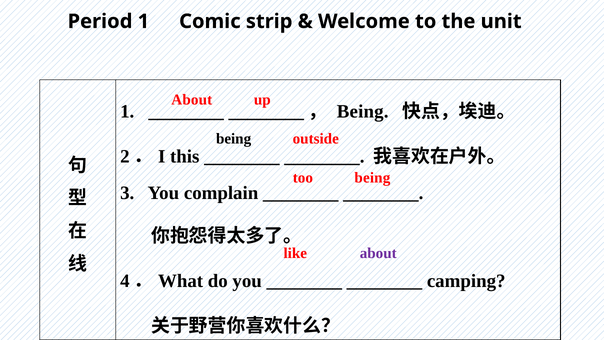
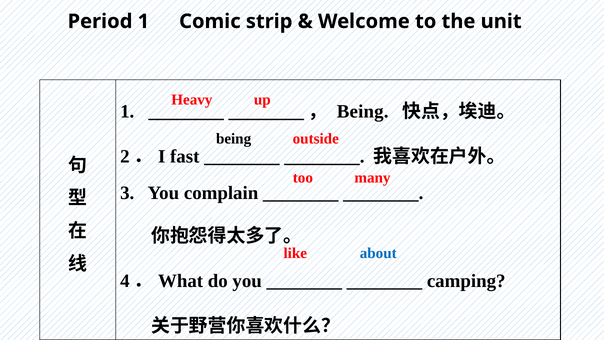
About at (192, 100): About -> Heavy
this: this -> fast
too being: being -> many
about at (378, 253) colour: purple -> blue
